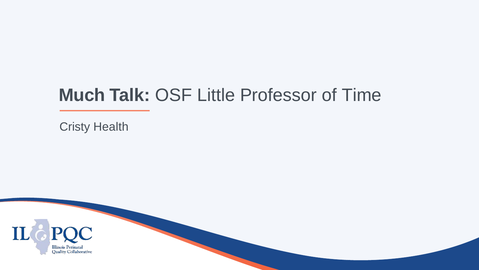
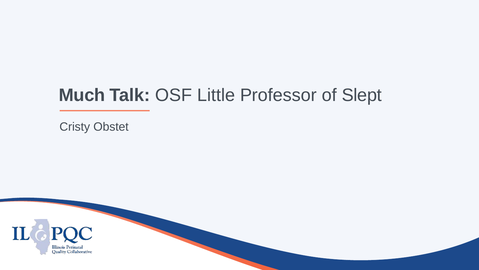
Time: Time -> Slept
Health: Health -> Obstet
